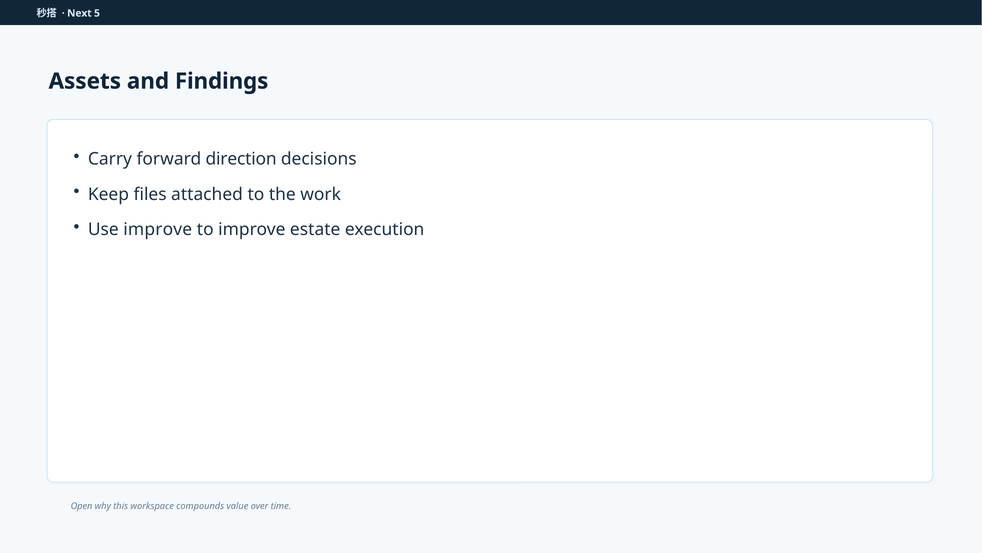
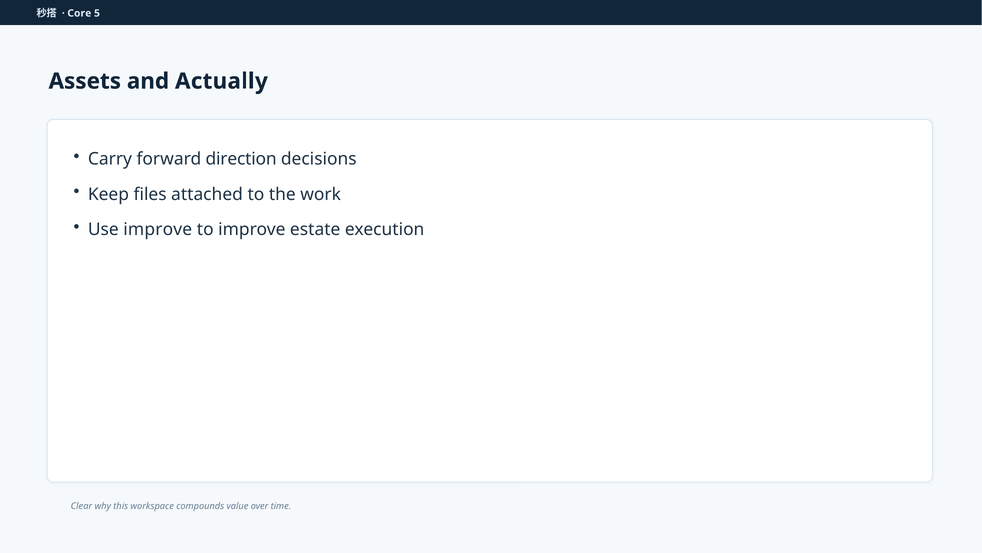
Next: Next -> Core
Findings: Findings -> Actually
Open: Open -> Clear
